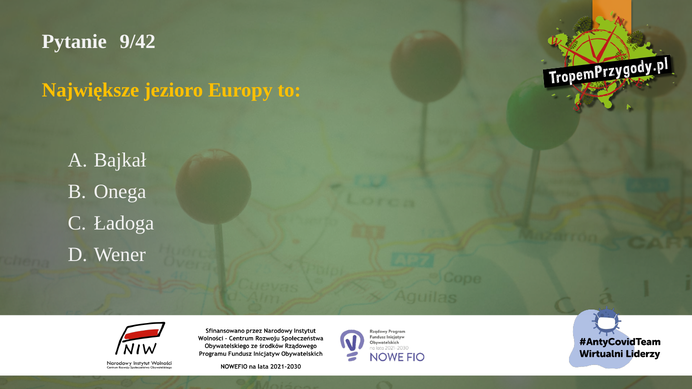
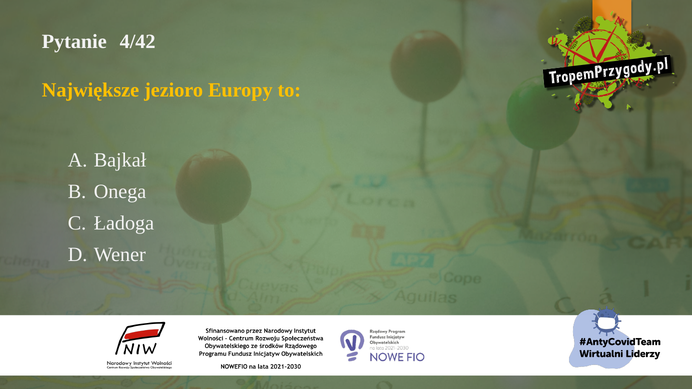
9/42: 9/42 -> 4/42
